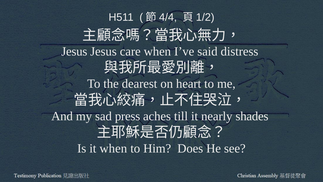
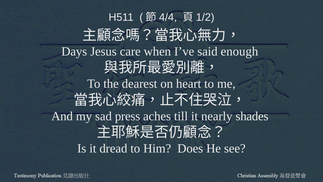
Jesus at (74, 51): Jesus -> Days
distress: distress -> enough
it when: when -> dread
